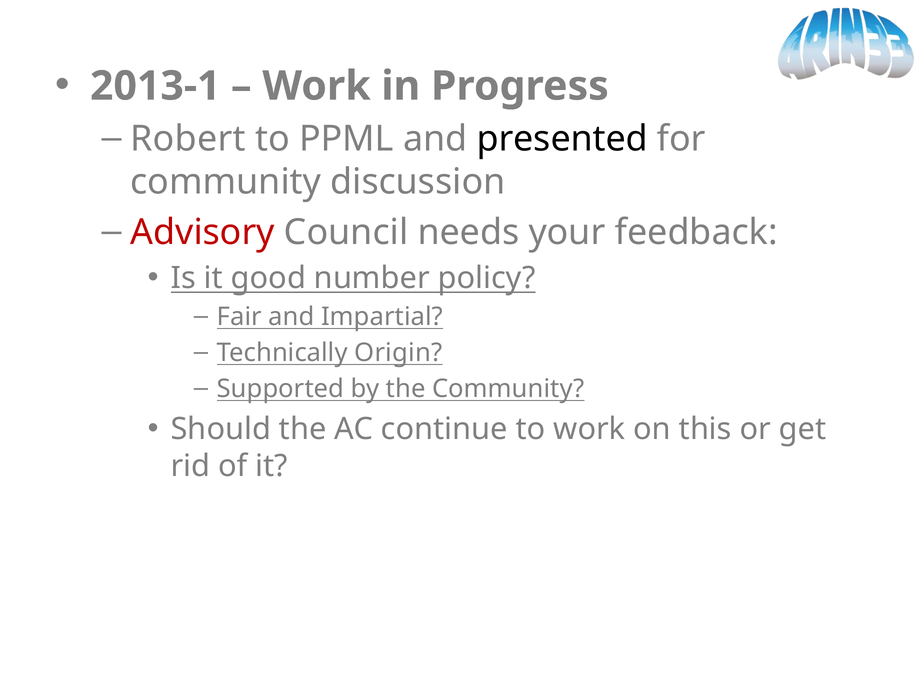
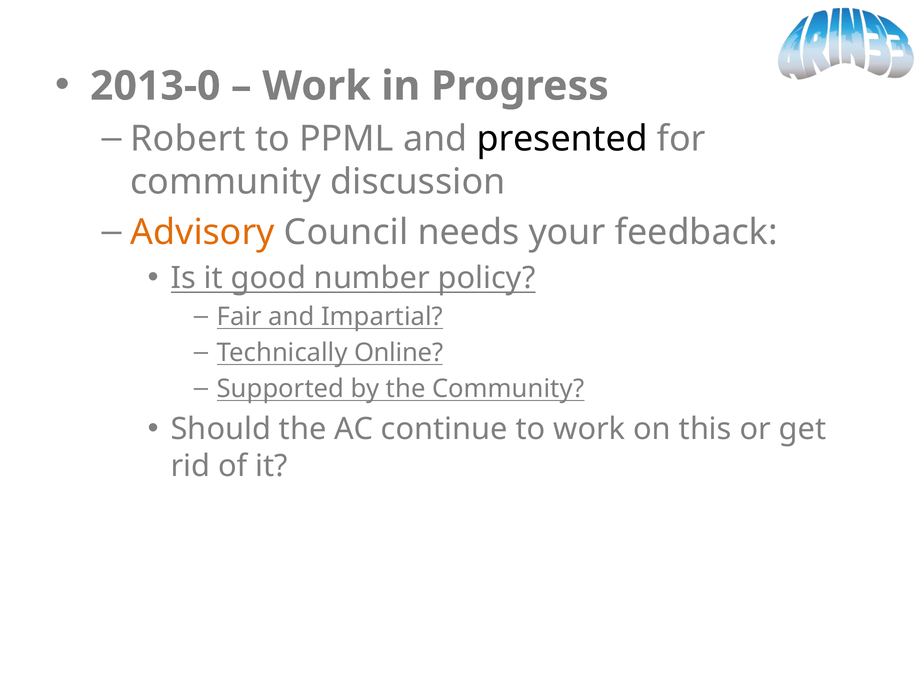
2013-1: 2013-1 -> 2013-0
Advisory colour: red -> orange
Origin: Origin -> Online
